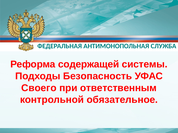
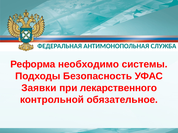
содержащей: содержащей -> необходимо
Своего: Своего -> Заявки
ответственным: ответственным -> лекарственного
